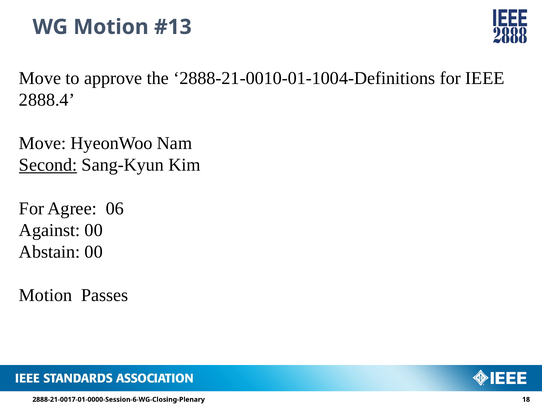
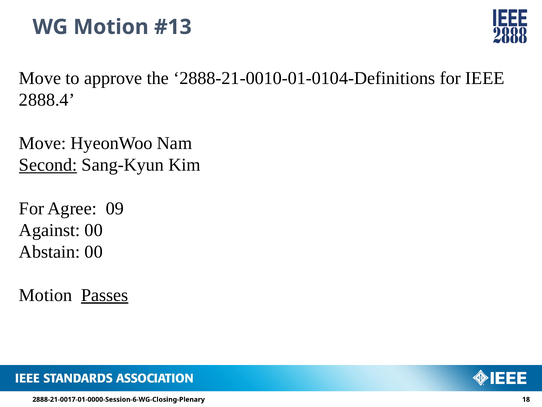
2888-21-0010-01-1004-Definitions: 2888-21-0010-01-1004-Definitions -> 2888-21-0010-01-0104-Definitions
06: 06 -> 09
Passes underline: none -> present
